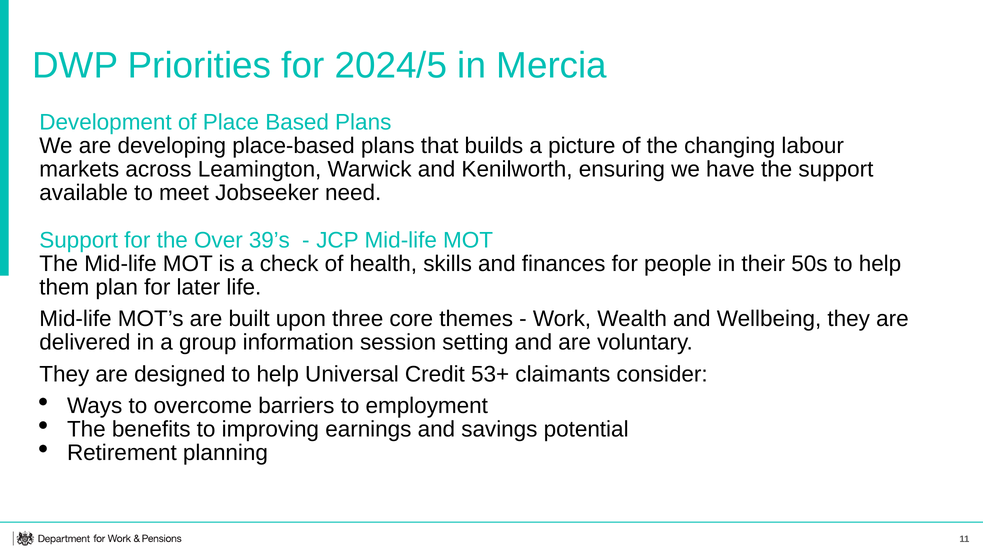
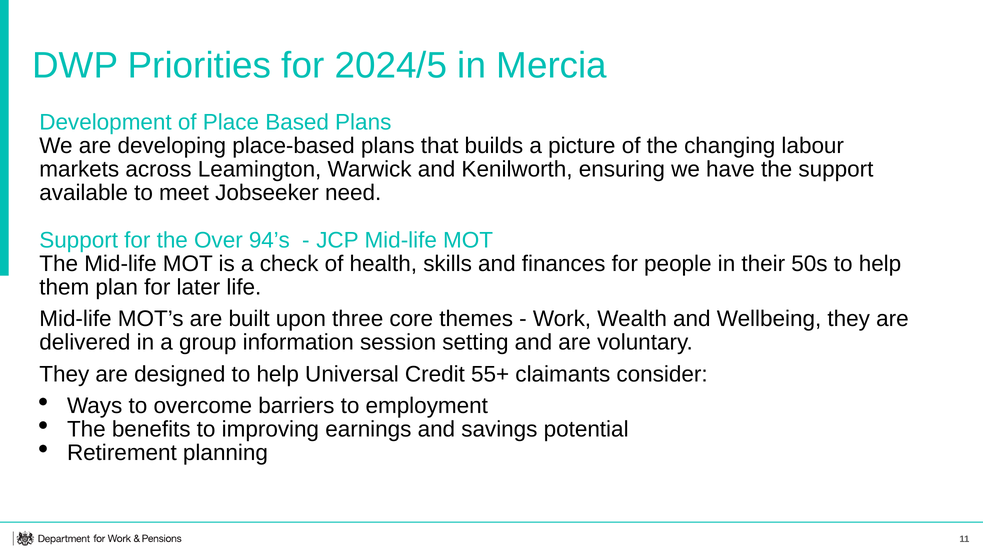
39’s: 39’s -> 94’s
53+: 53+ -> 55+
